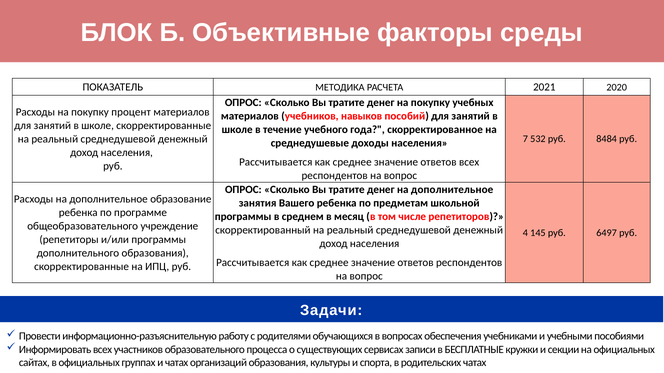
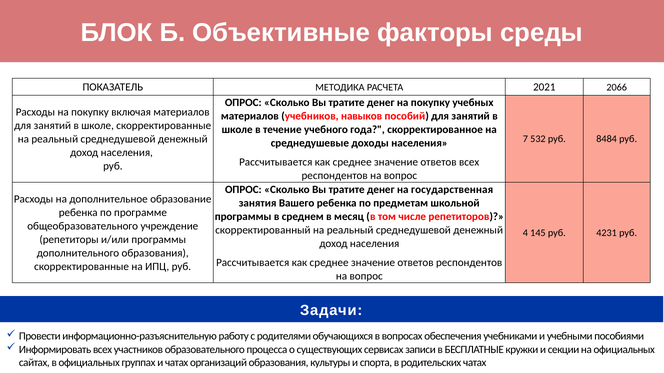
2020: 2020 -> 2066
процент: процент -> включая
денег на дополнительное: дополнительное -> государственная
6497: 6497 -> 4231
